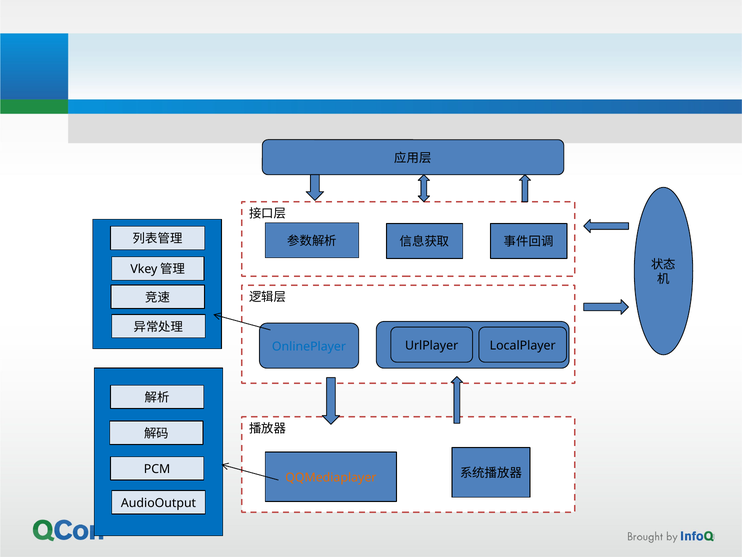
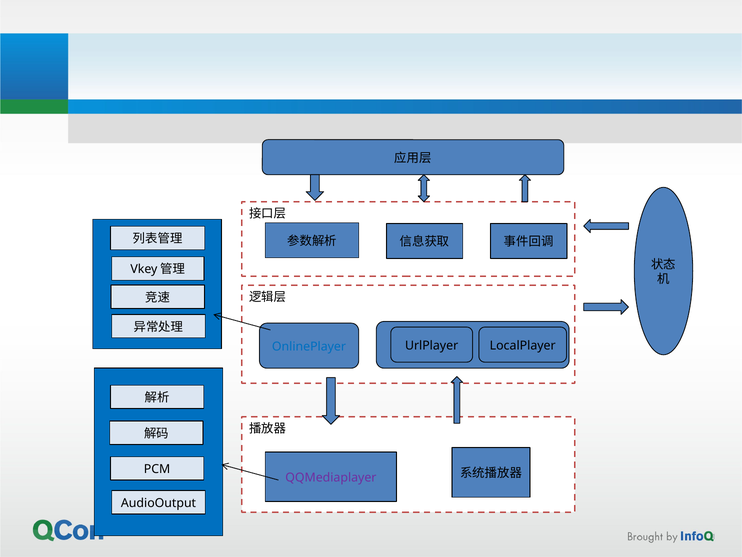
QQMediaplayer colour: orange -> purple
